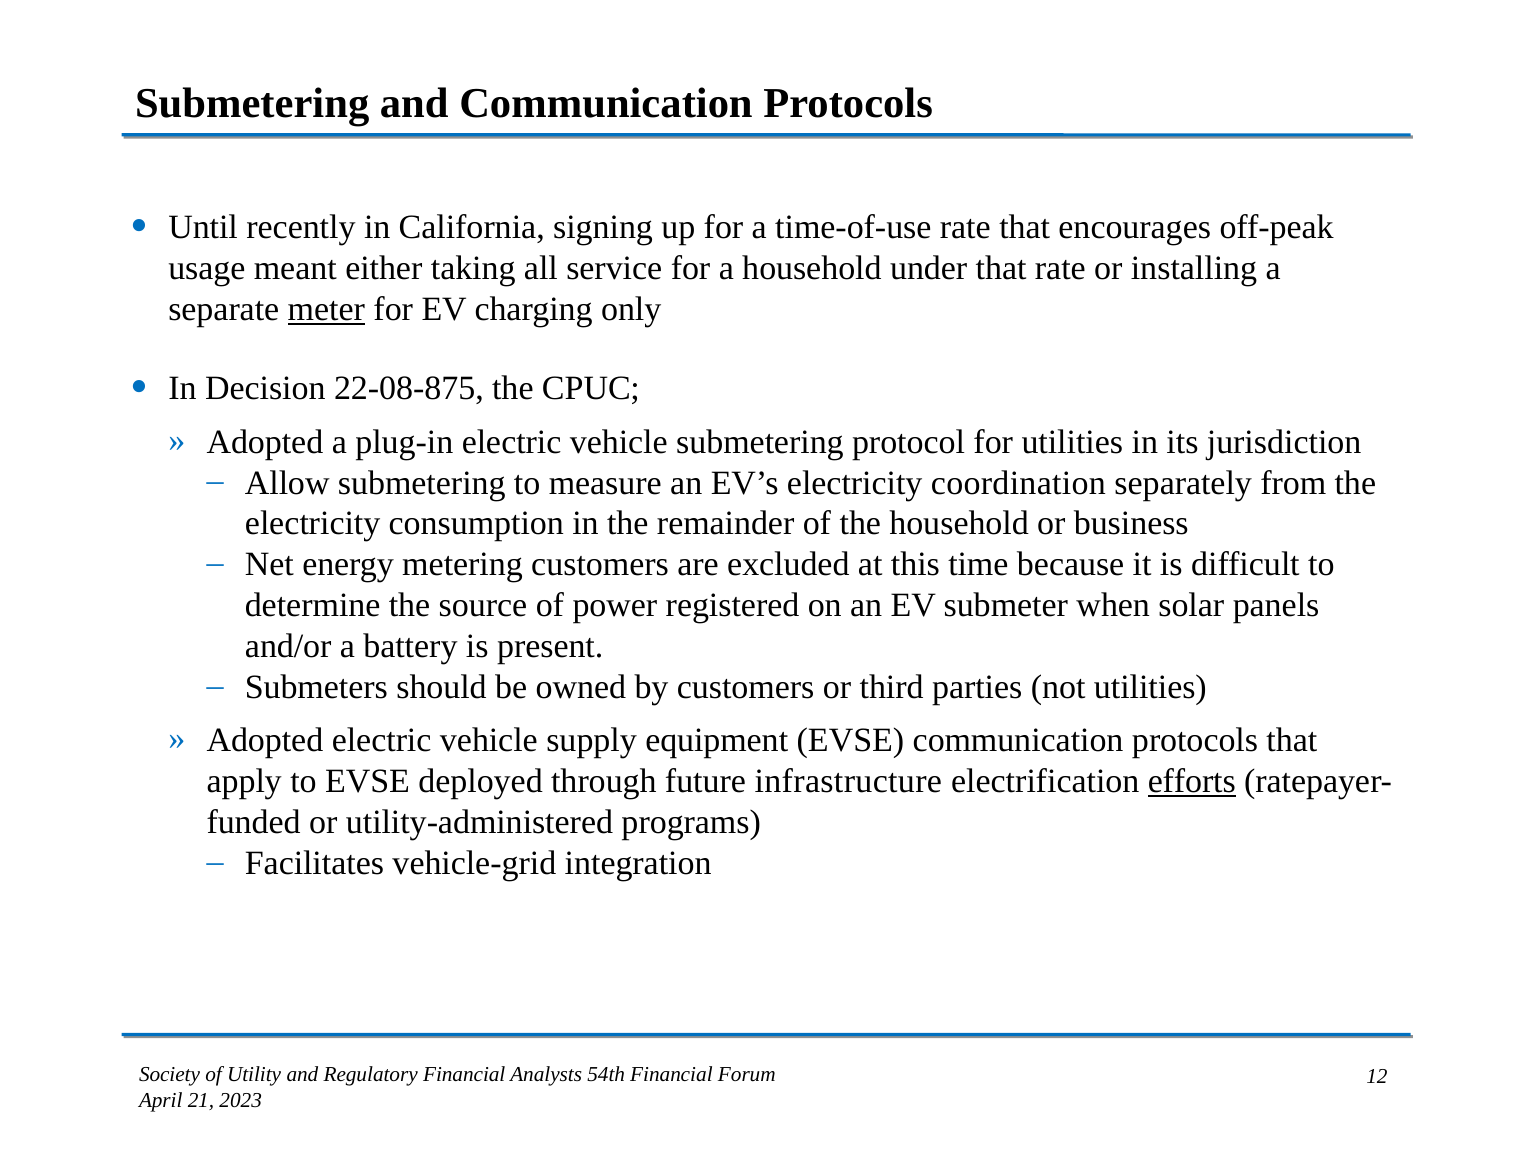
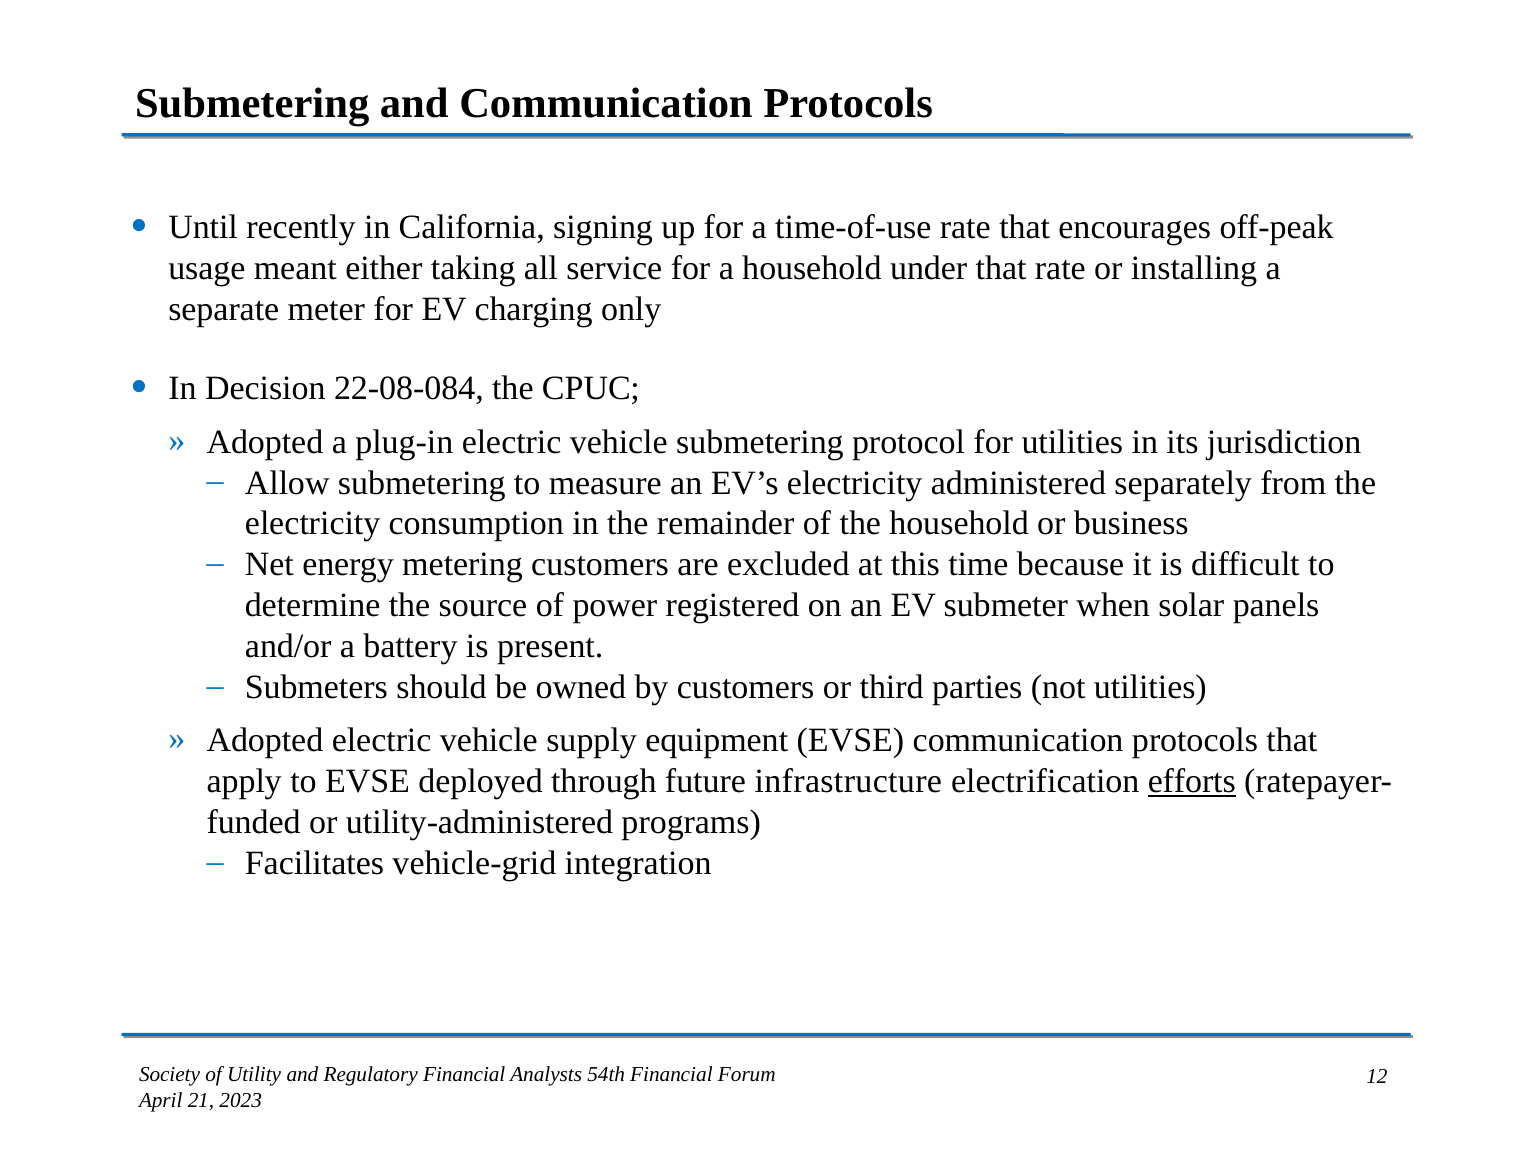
meter underline: present -> none
22-08-875: 22-08-875 -> 22-08-084
coordination: coordination -> administered
